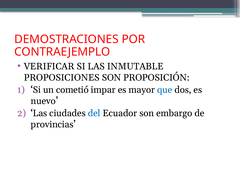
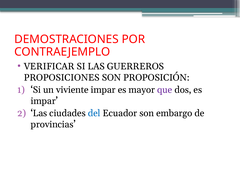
INMUTABLE: INMUTABLE -> GUERREROS
cometió: cometió -> viviente
que colour: blue -> purple
nuevo at (44, 101): nuevo -> impar
